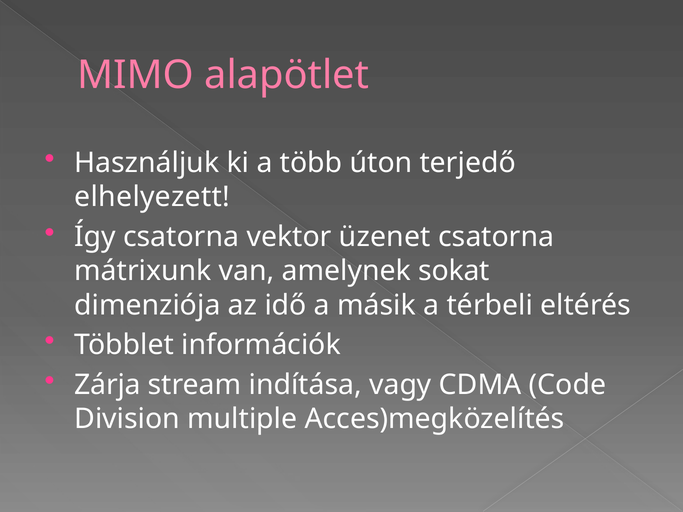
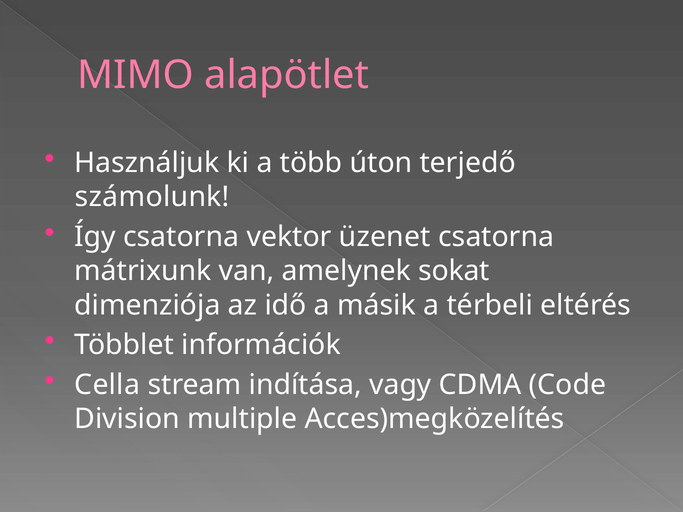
elhelyezett: elhelyezett -> számolunk
Zárja: Zárja -> Cella
